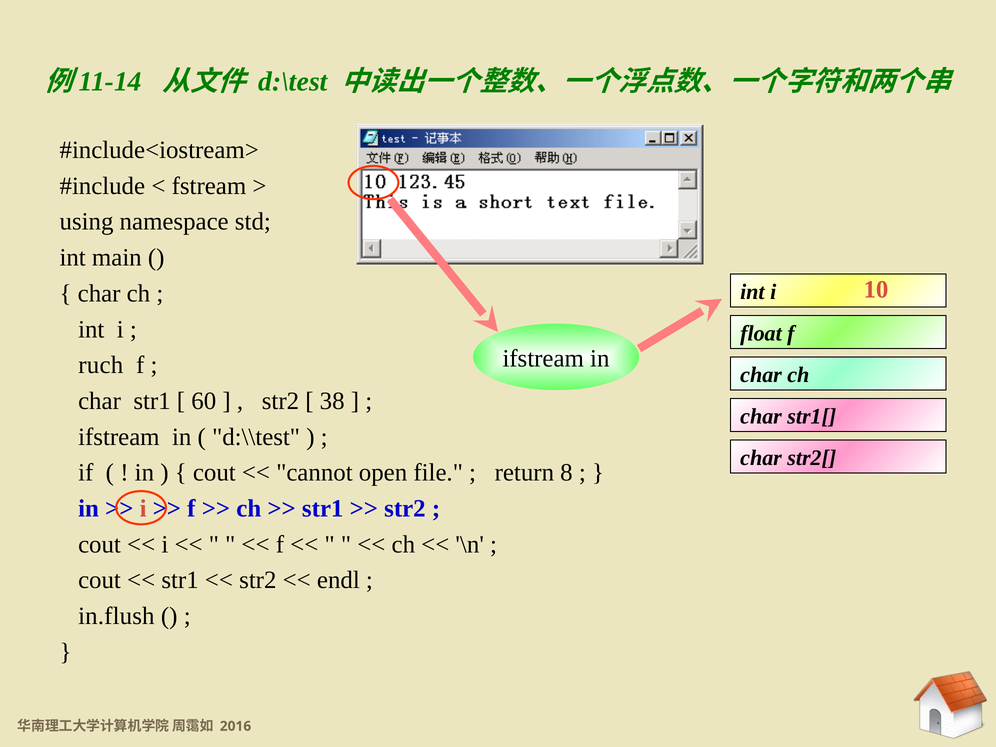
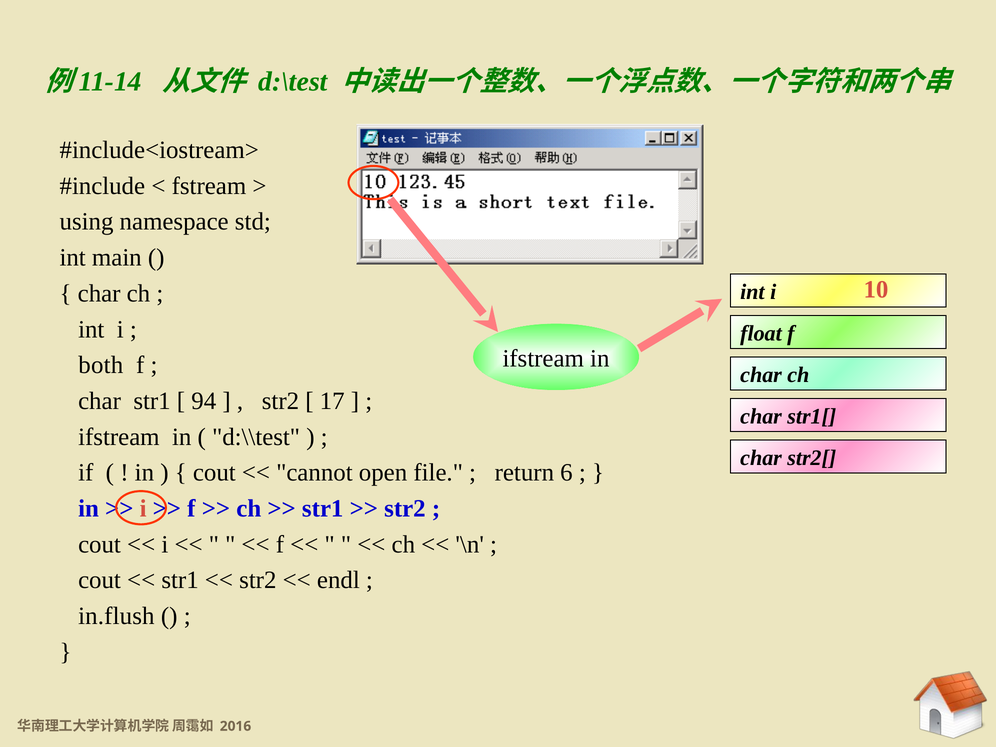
ruch: ruch -> both
60: 60 -> 94
38: 38 -> 17
8: 8 -> 6
